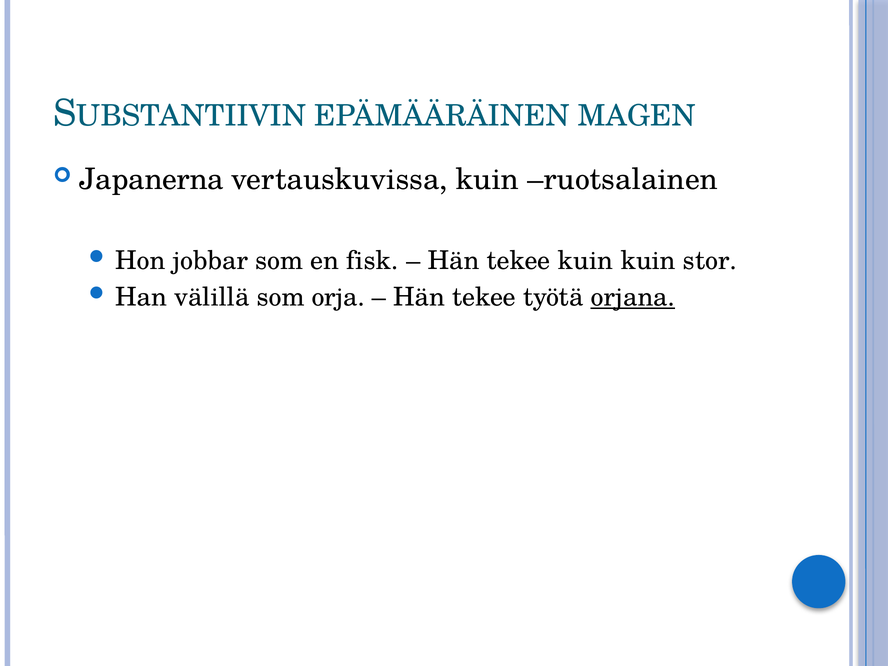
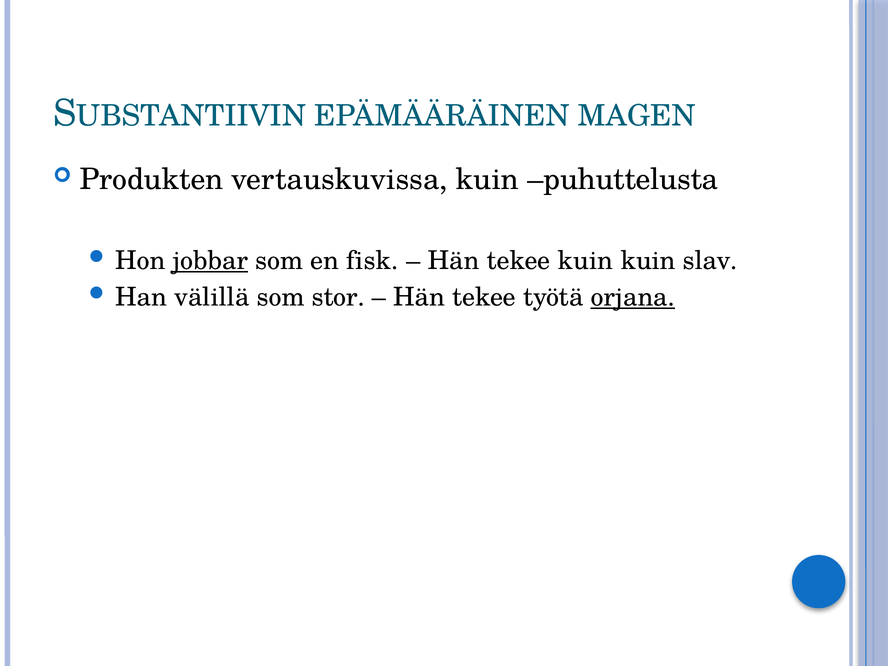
Japanerna: Japanerna -> Produkten
ruotsalainen: ruotsalainen -> puhuttelusta
jobbar underline: none -> present
stor: stor -> slav
orja: orja -> stor
